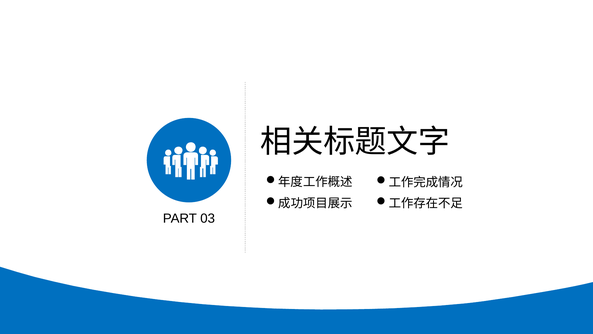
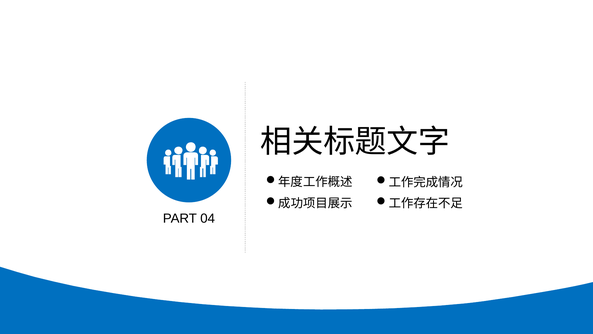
03: 03 -> 04
